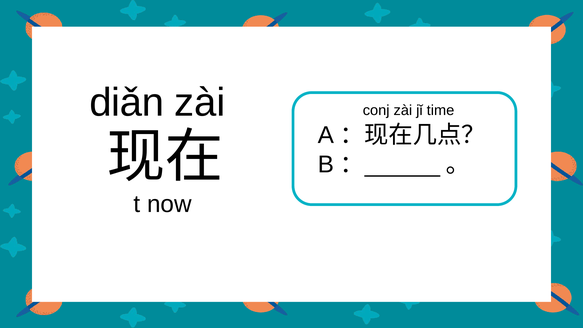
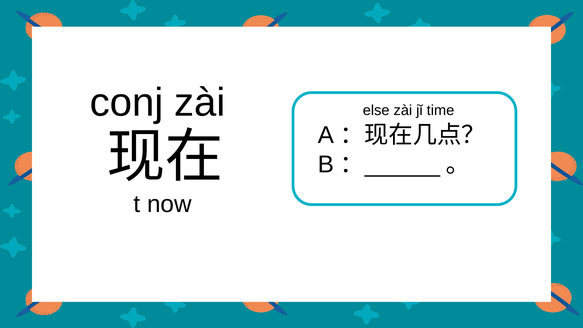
diǎn: diǎn -> conj
conj: conj -> else
